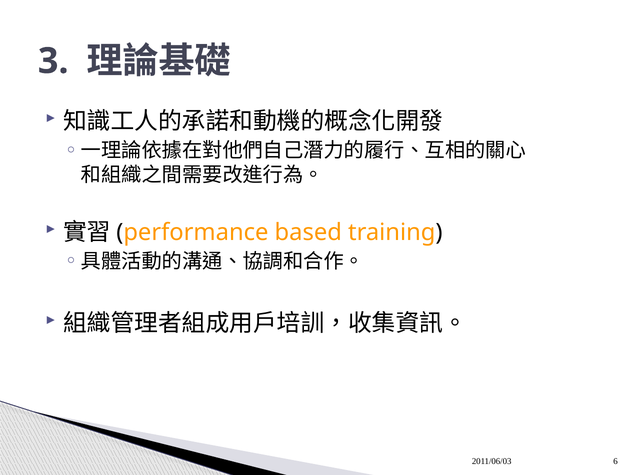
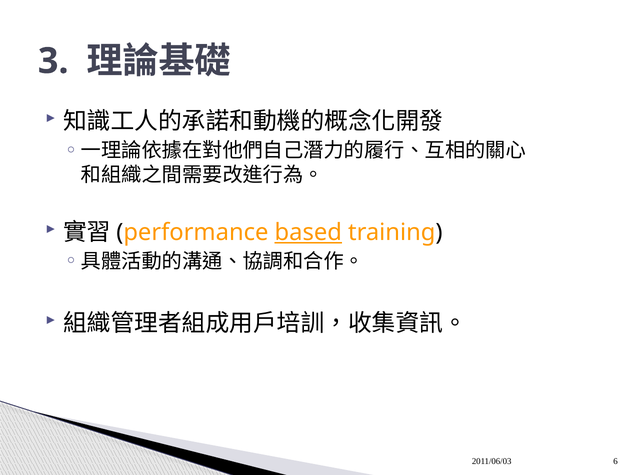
based underline: none -> present
